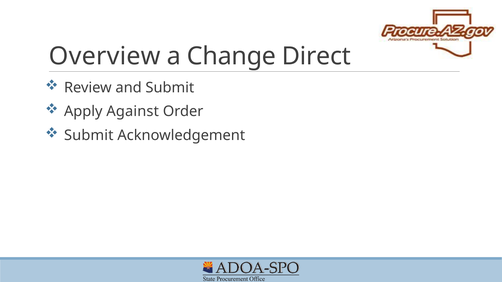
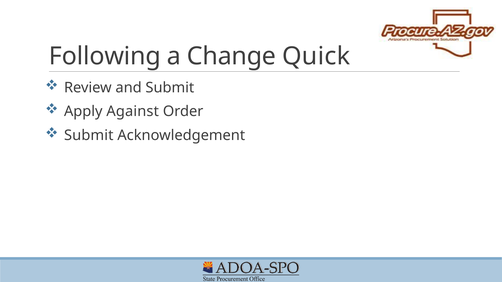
Overview: Overview -> Following
Direct: Direct -> Quick
